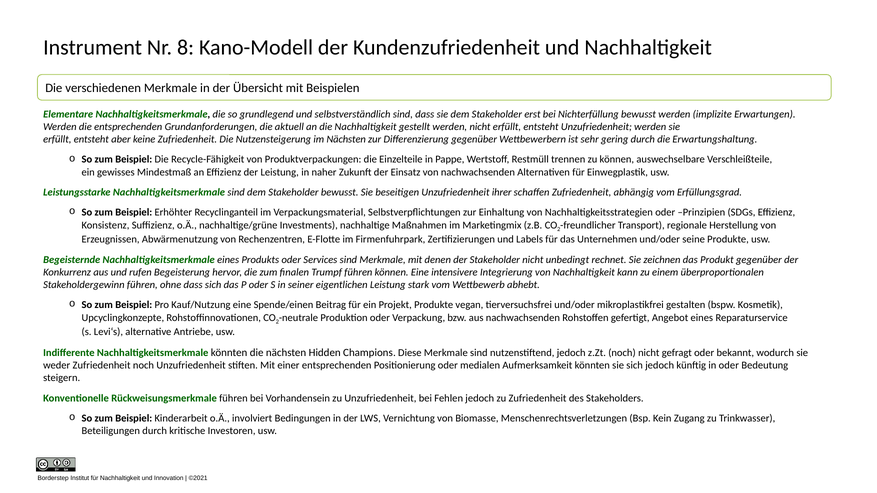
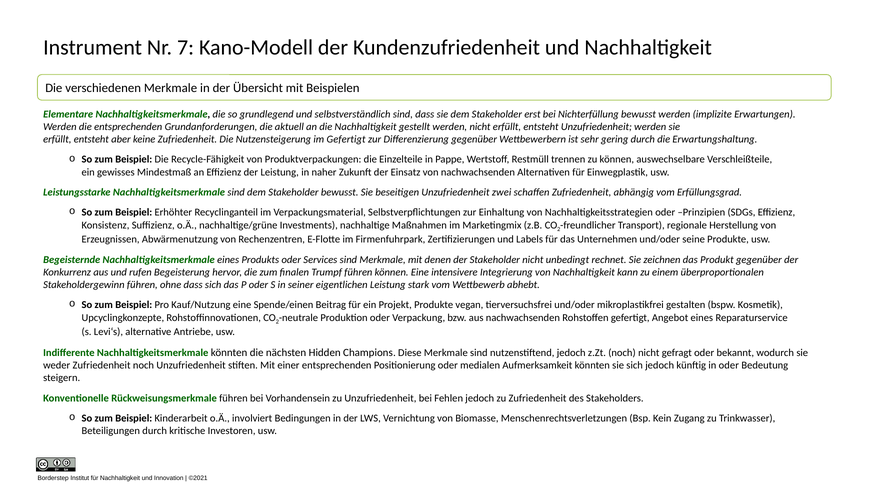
8: 8 -> 7
im Nächsten: Nächsten -> Gefertigt
ihrer: ihrer -> zwei
